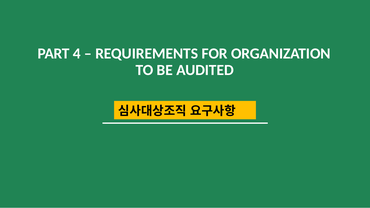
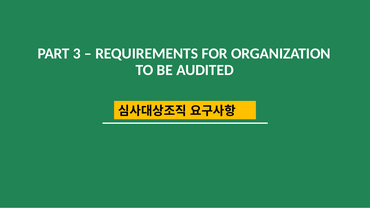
4: 4 -> 3
